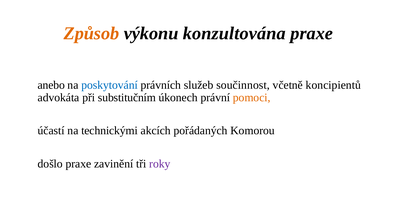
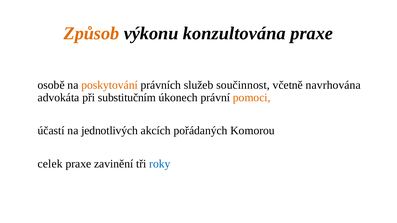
anebo: anebo -> osobě
poskytování colour: blue -> orange
koncipientů: koncipientů -> navrhována
technickými: technickými -> jednotlivých
došlo: došlo -> celek
roky colour: purple -> blue
